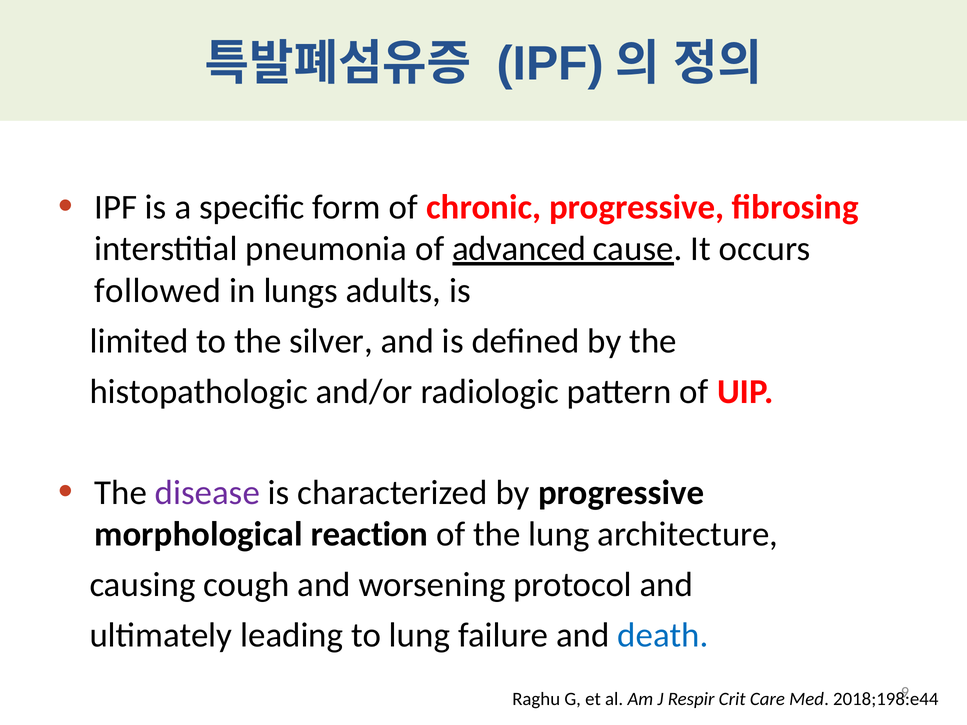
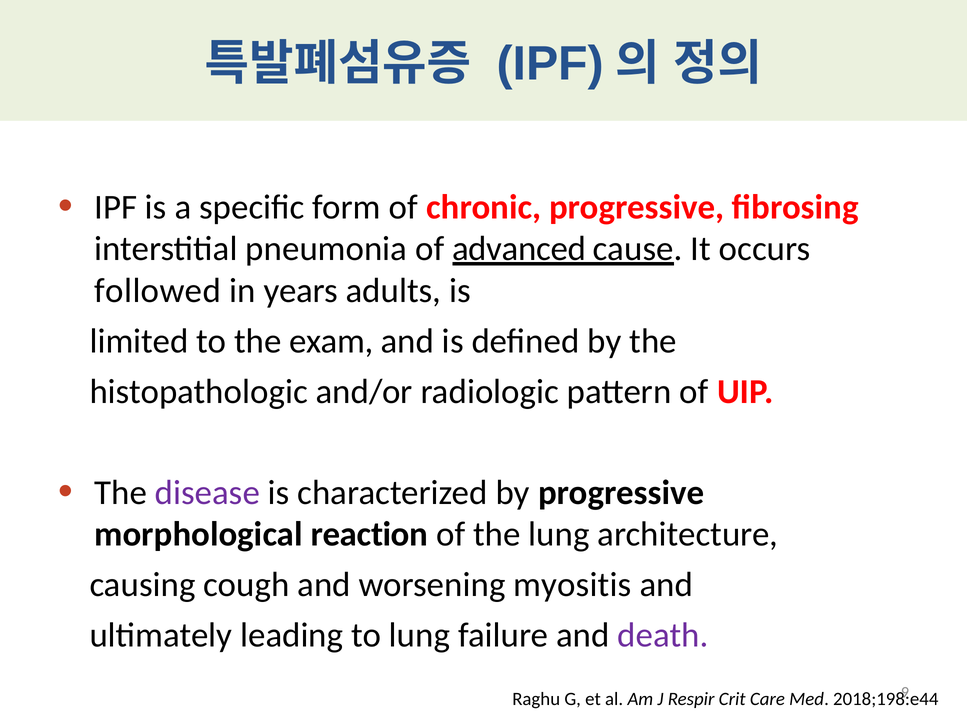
lungs: lungs -> years
silver: silver -> exam
protocol: protocol -> myositis
death colour: blue -> purple
